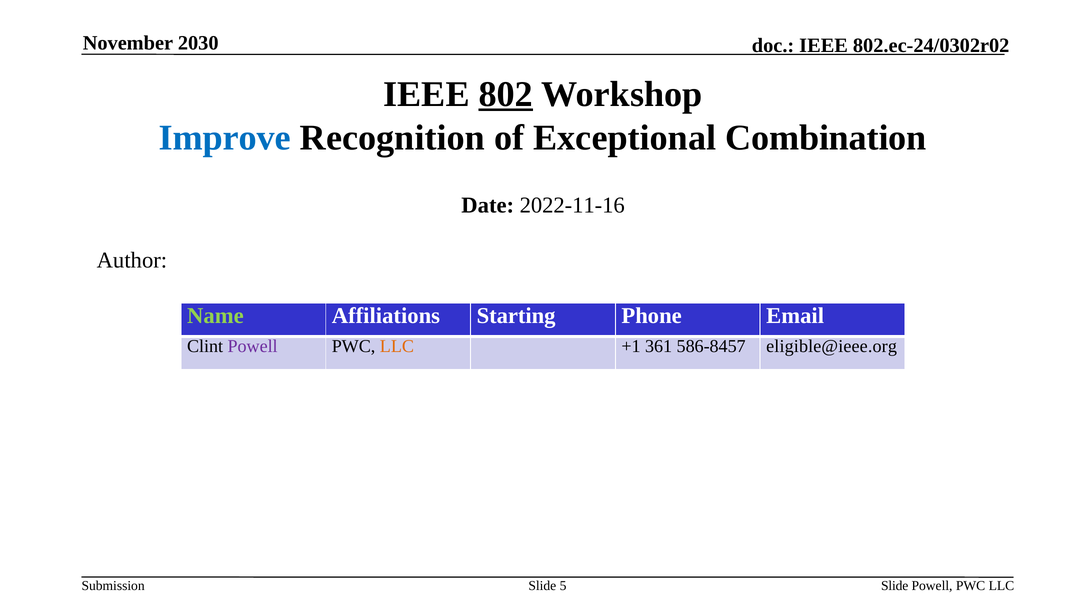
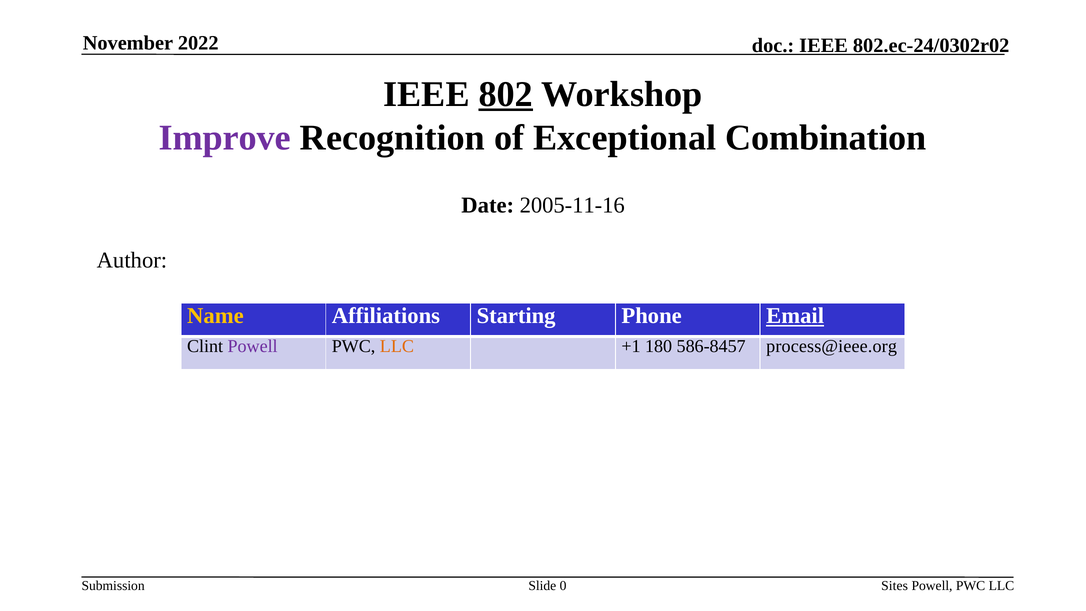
2030: 2030 -> 2022
Improve colour: blue -> purple
2022-11-16: 2022-11-16 -> 2005-11-16
Name colour: light green -> yellow
Email underline: none -> present
361: 361 -> 180
eligible@ieee.org: eligible@ieee.org -> process@ieee.org
5: 5 -> 0
Slide at (895, 586): Slide -> Sites
